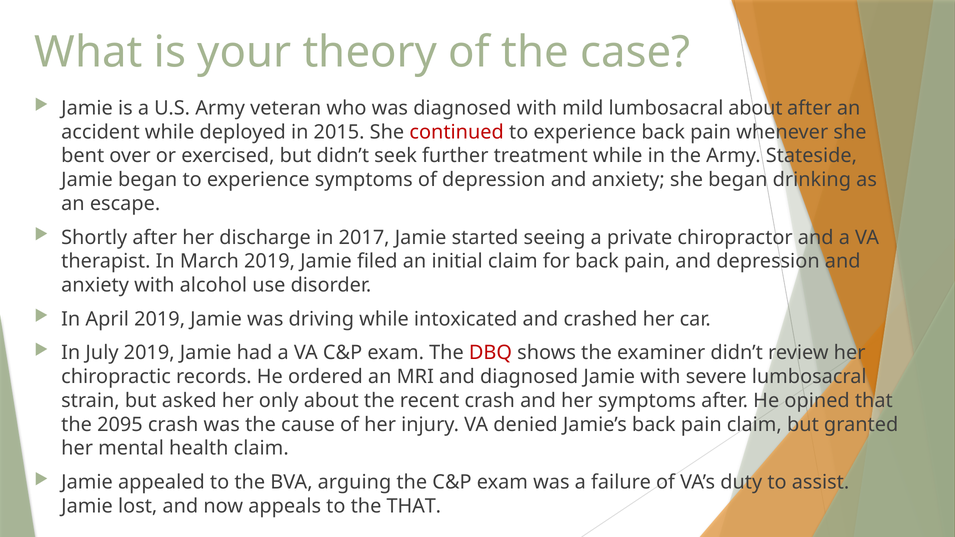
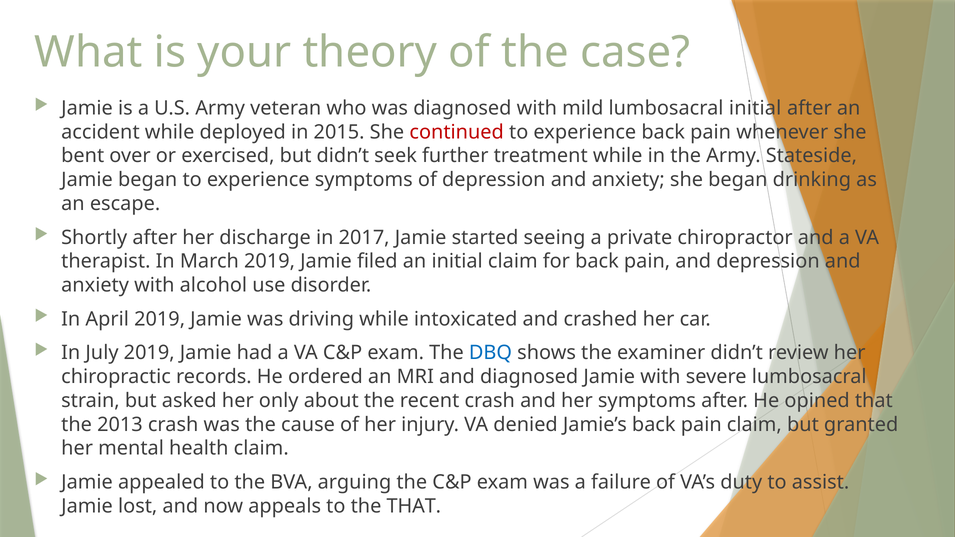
lumbosacral about: about -> initial
DBQ colour: red -> blue
2095: 2095 -> 2013
